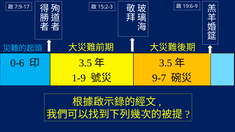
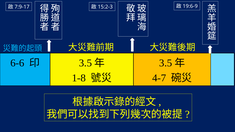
0-6: 0-6 -> 6-6
1-9: 1-9 -> 1-8
9-7: 9-7 -> 4-7
